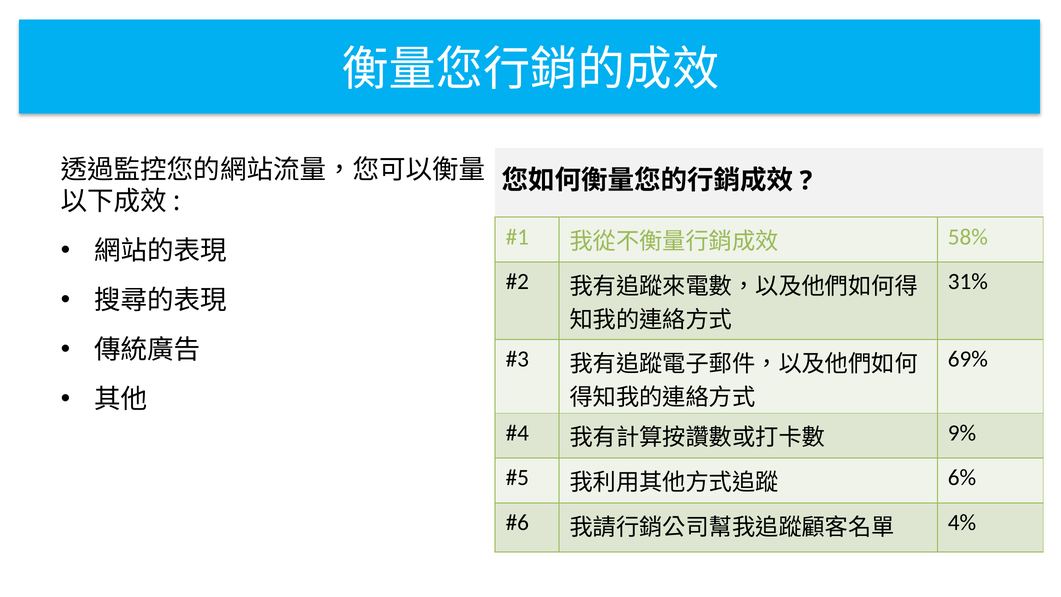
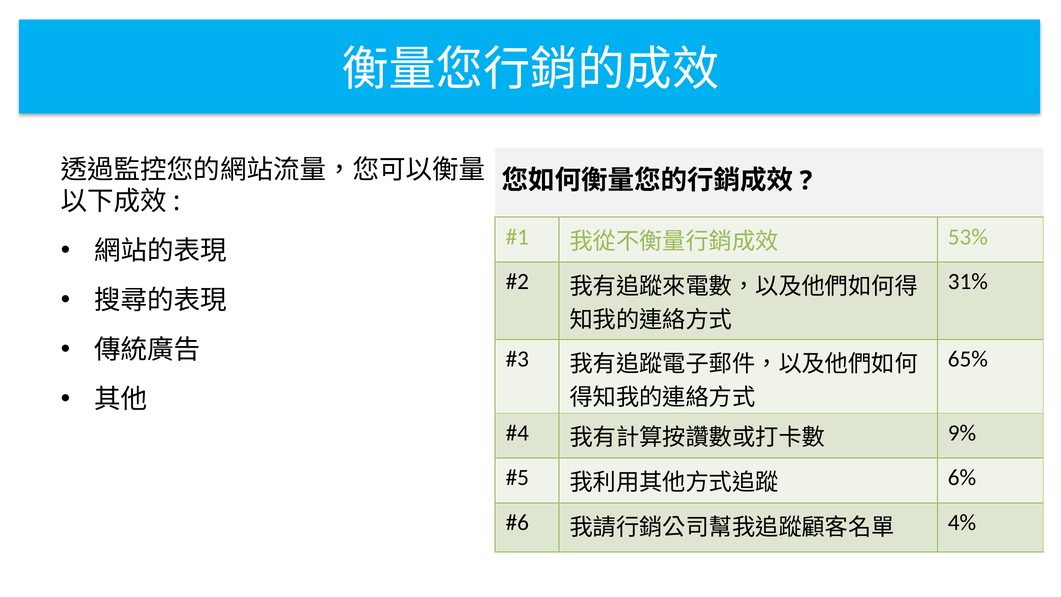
58%: 58% -> 53%
69%: 69% -> 65%
